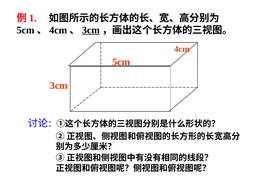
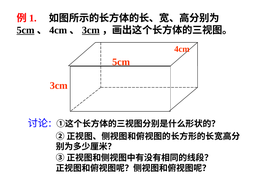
5cm at (26, 30) underline: none -> present
